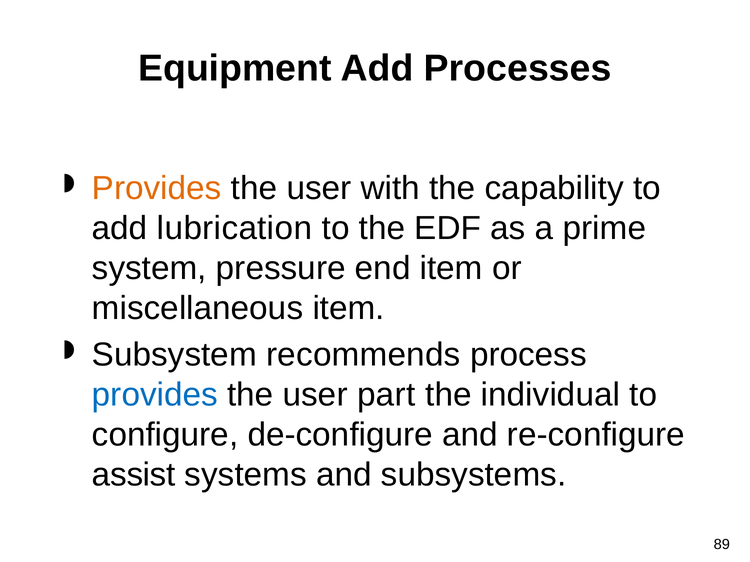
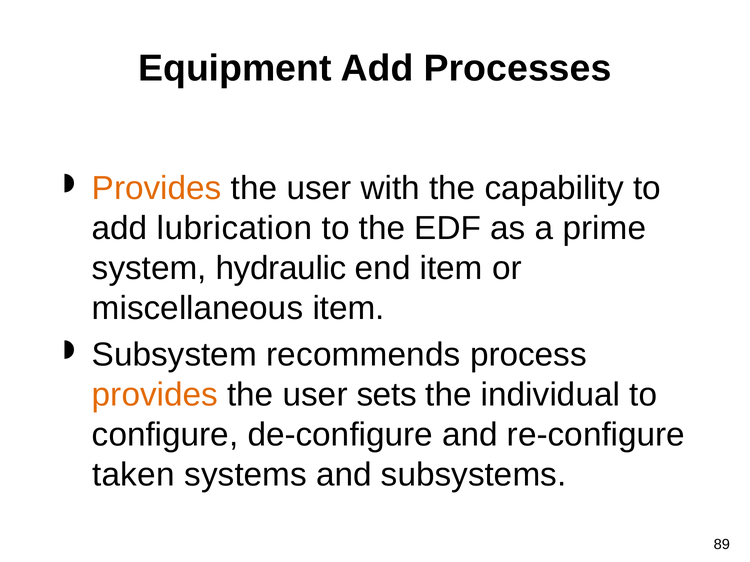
pressure: pressure -> hydraulic
provides at (155, 395) colour: blue -> orange
part: part -> sets
assist: assist -> taken
